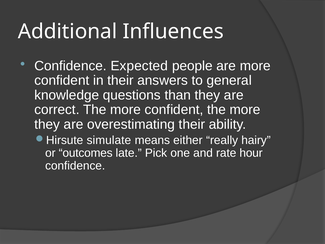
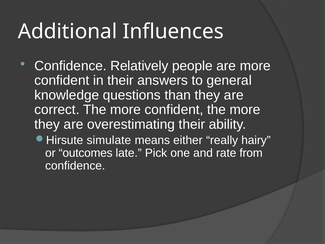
Expected: Expected -> Relatively
hour: hour -> from
